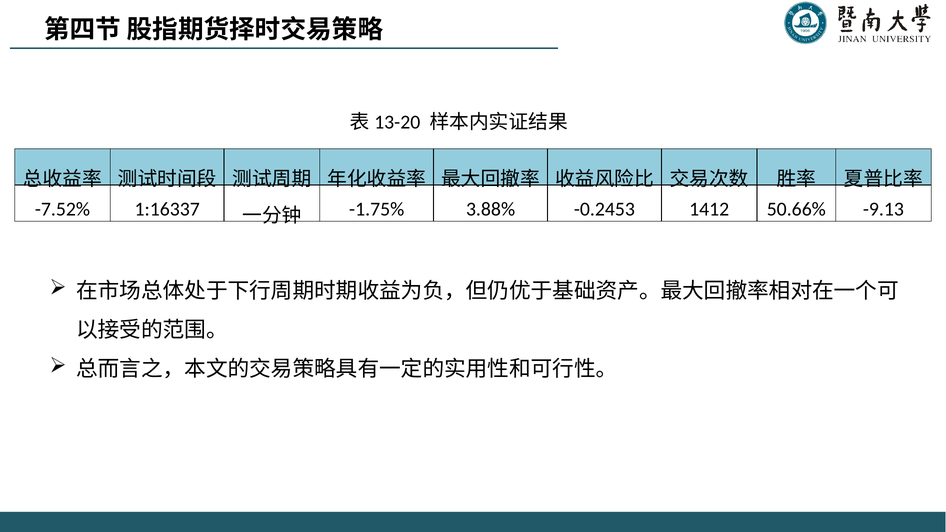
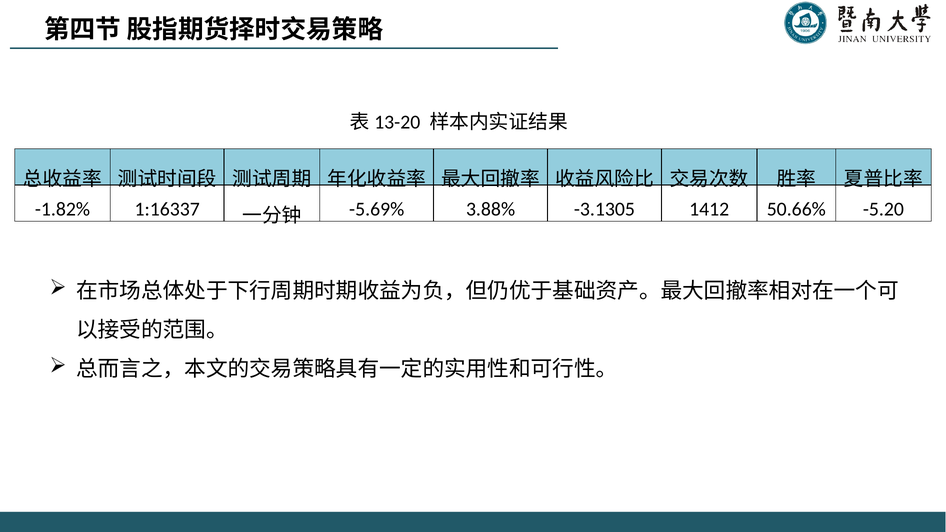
-7.52%: -7.52% -> -1.82%
-1.75%: -1.75% -> -5.69%
-0.2453: -0.2453 -> -3.1305
-9.13: -9.13 -> -5.20
